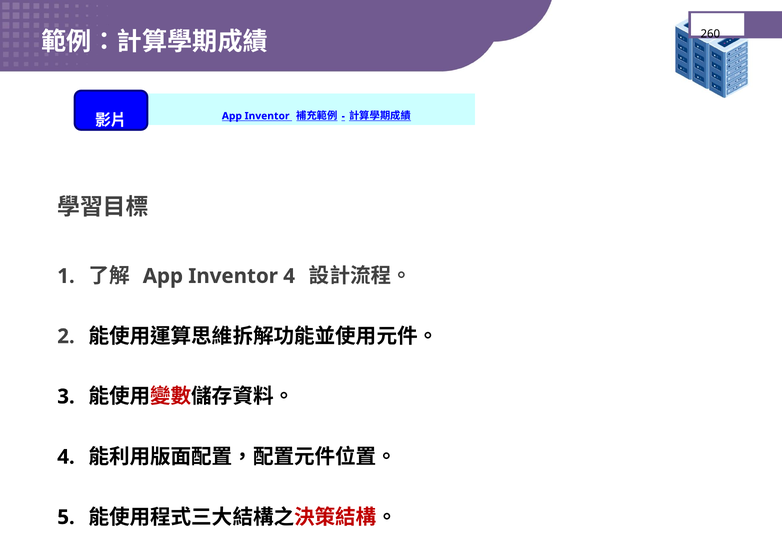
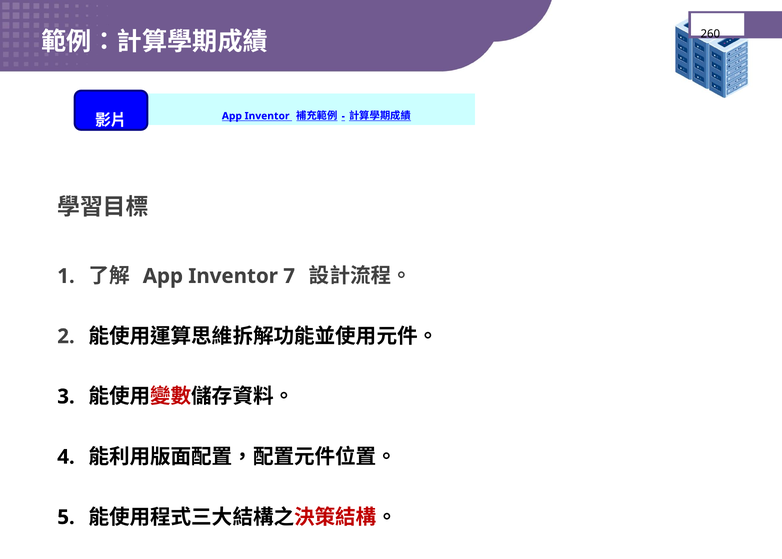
Inventor 4: 4 -> 7
